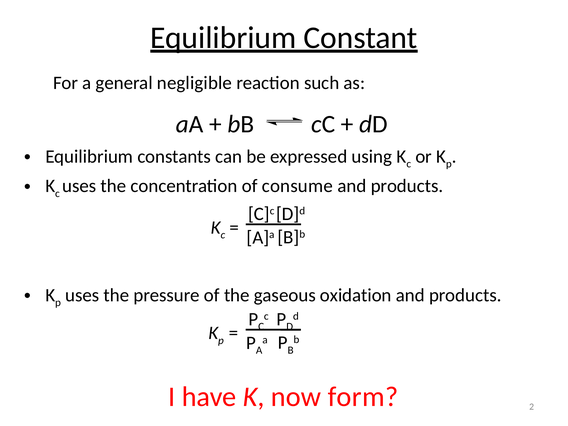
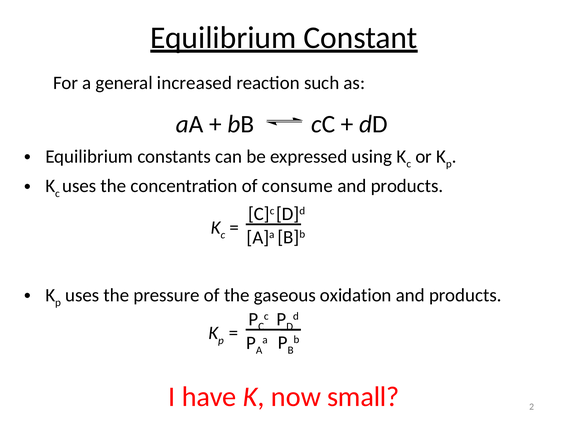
negligible: negligible -> increased
form: form -> small
